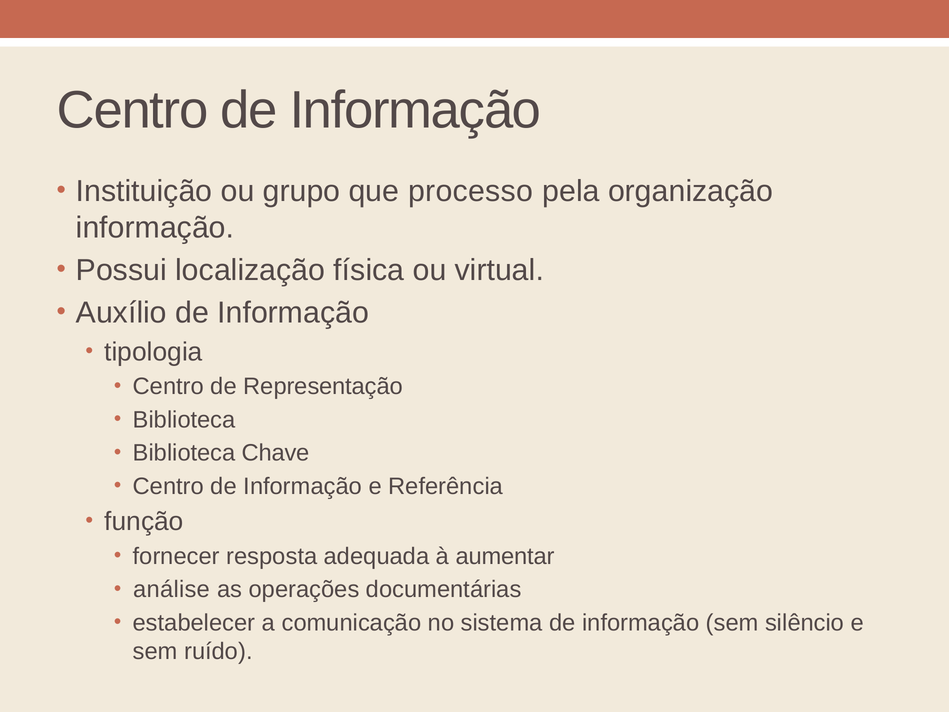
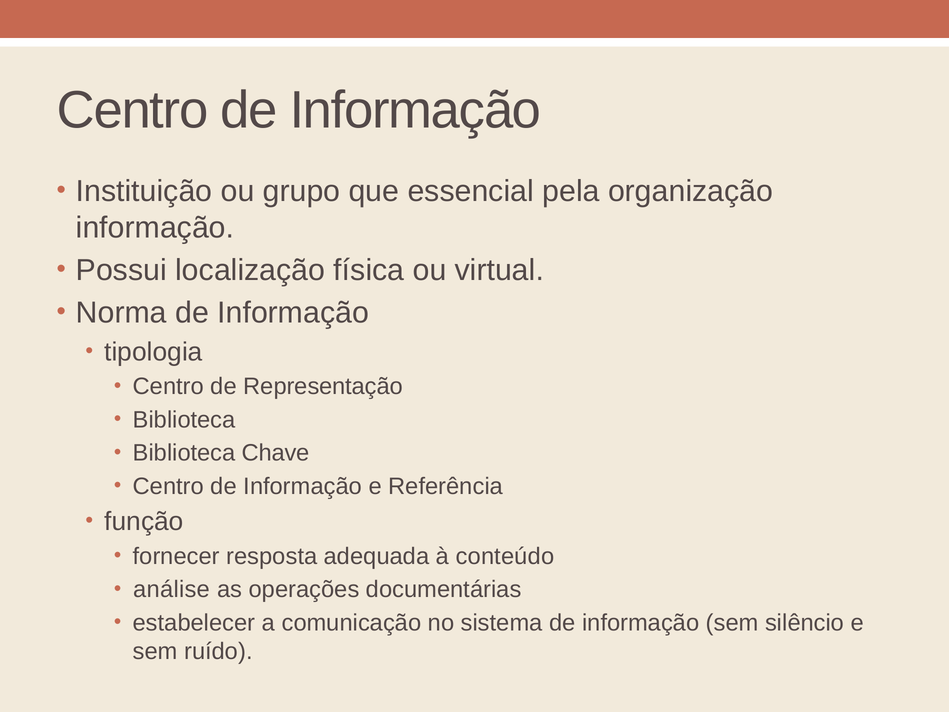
processo: processo -> essencial
Auxílio: Auxílio -> Norma
aumentar: aumentar -> conteúdo
